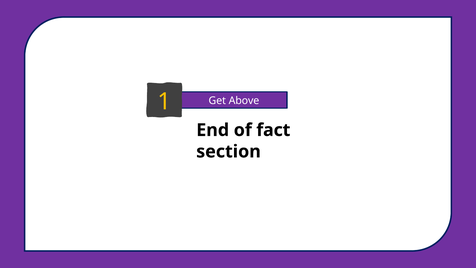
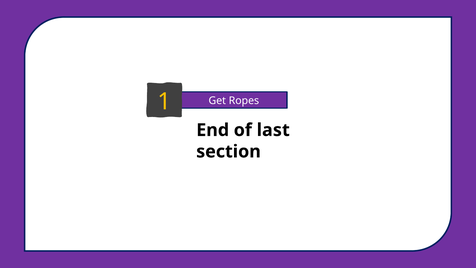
Above: Above -> Ropes
fact: fact -> last
